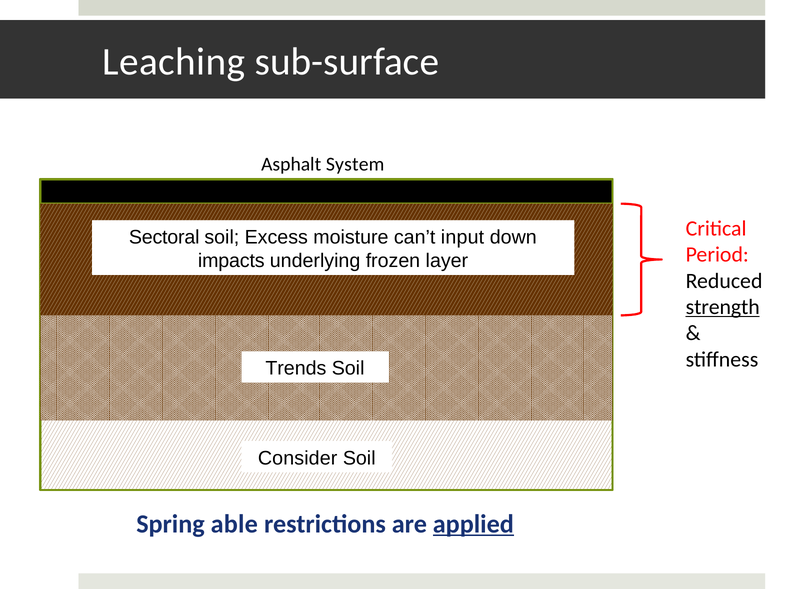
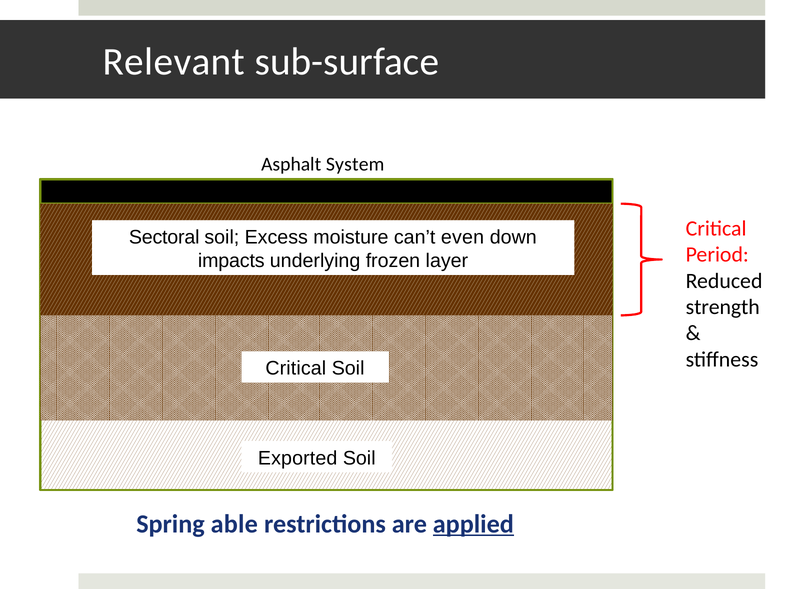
Leaching: Leaching -> Relevant
input: input -> even
strength underline: present -> none
Trends at (296, 368): Trends -> Critical
Consider: Consider -> Exported
